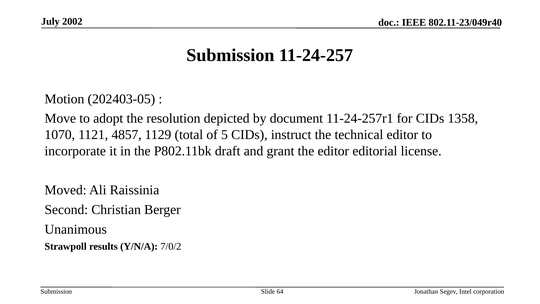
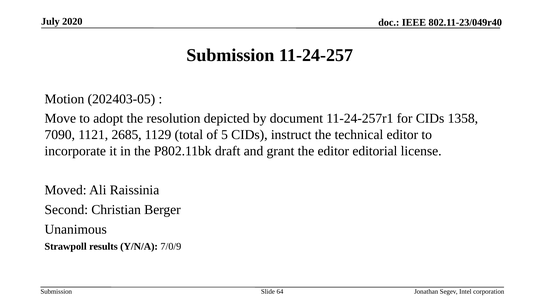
2002: 2002 -> 2020
1070: 1070 -> 7090
4857: 4857 -> 2685
7/0/2: 7/0/2 -> 7/0/9
